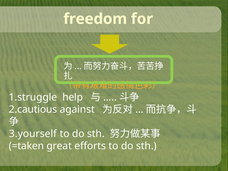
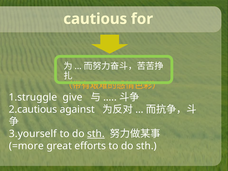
freedom: freedom -> cautious
help: help -> give
sth at (96, 134) underline: none -> present
=taken: =taken -> =more
